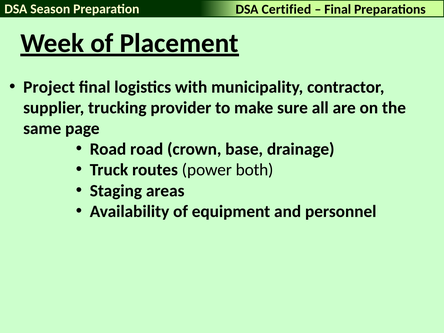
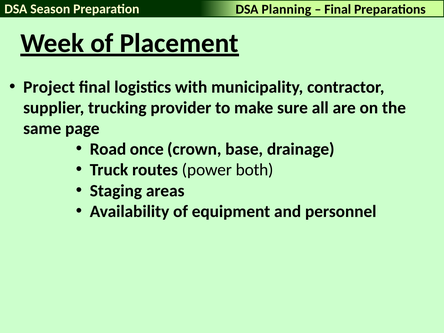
Certified: Certified -> Planning
Road road: road -> once
